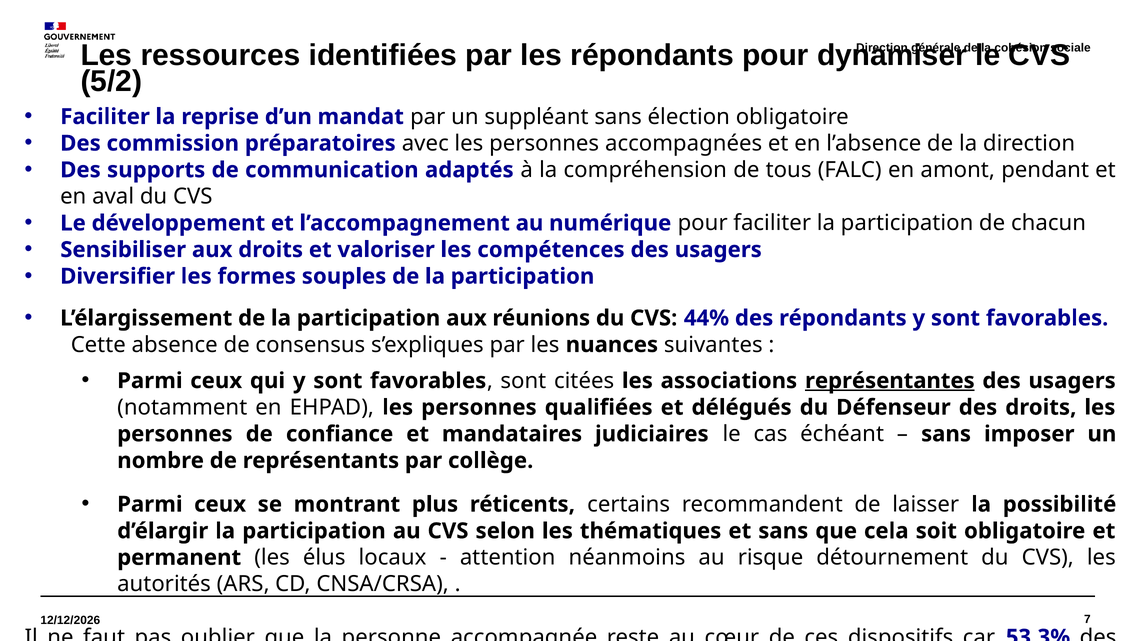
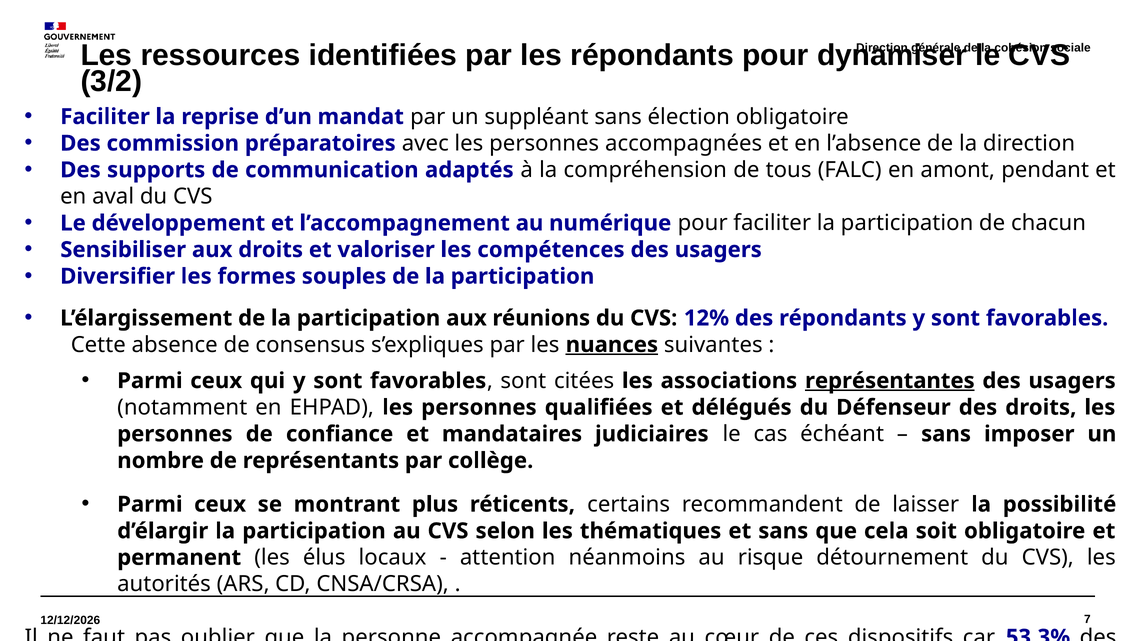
5/2: 5/2 -> 3/2
44%: 44% -> 12%
nuances underline: none -> present
